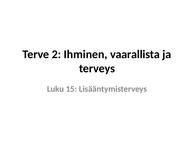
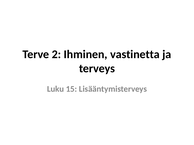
vaarallista: vaarallista -> vastinetta
